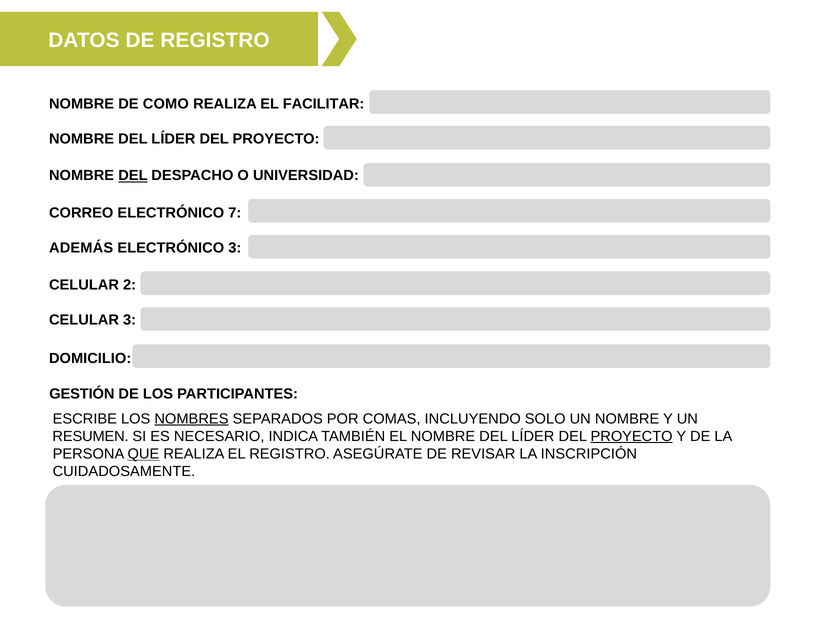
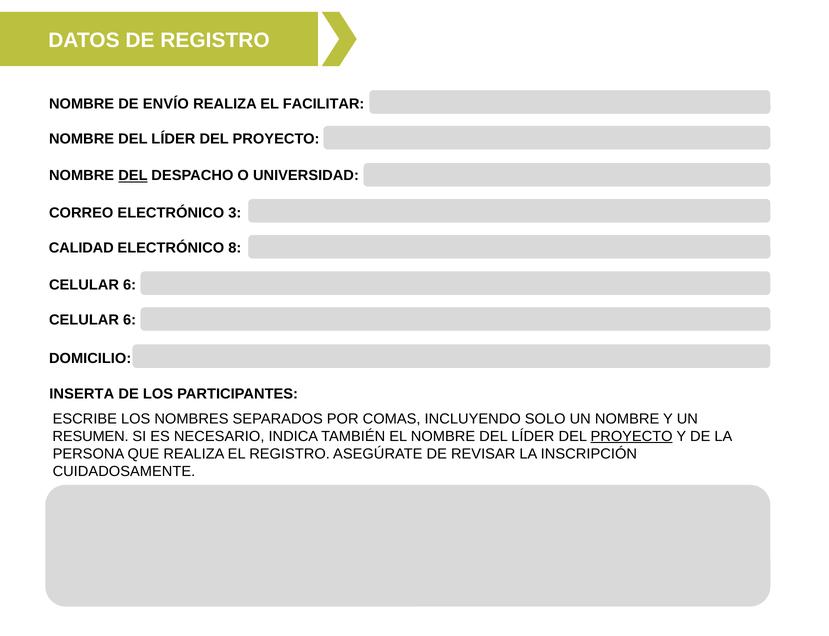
COMO: COMO -> ENVÍO
7: 7 -> 3
ADEMÁS: ADEMÁS -> CALIDAD
ELECTRÓNICO 3: 3 -> 8
2 at (130, 285): 2 -> 6
3 at (130, 320): 3 -> 6
GESTIÓN: GESTIÓN -> INSERTA
NOMBRES underline: present -> none
QUE underline: present -> none
